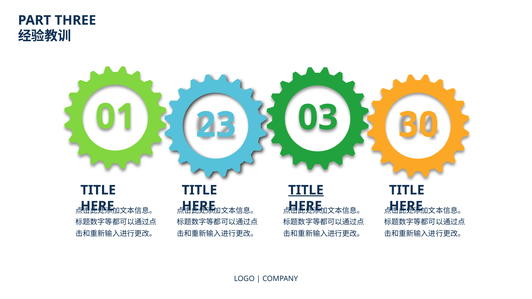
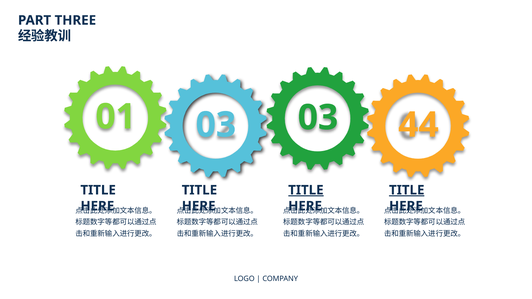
01 23: 23 -> 03
30: 30 -> 44
TITLE at (407, 190) underline: none -> present
